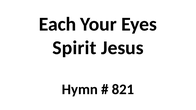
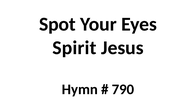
Each: Each -> Spot
821: 821 -> 790
